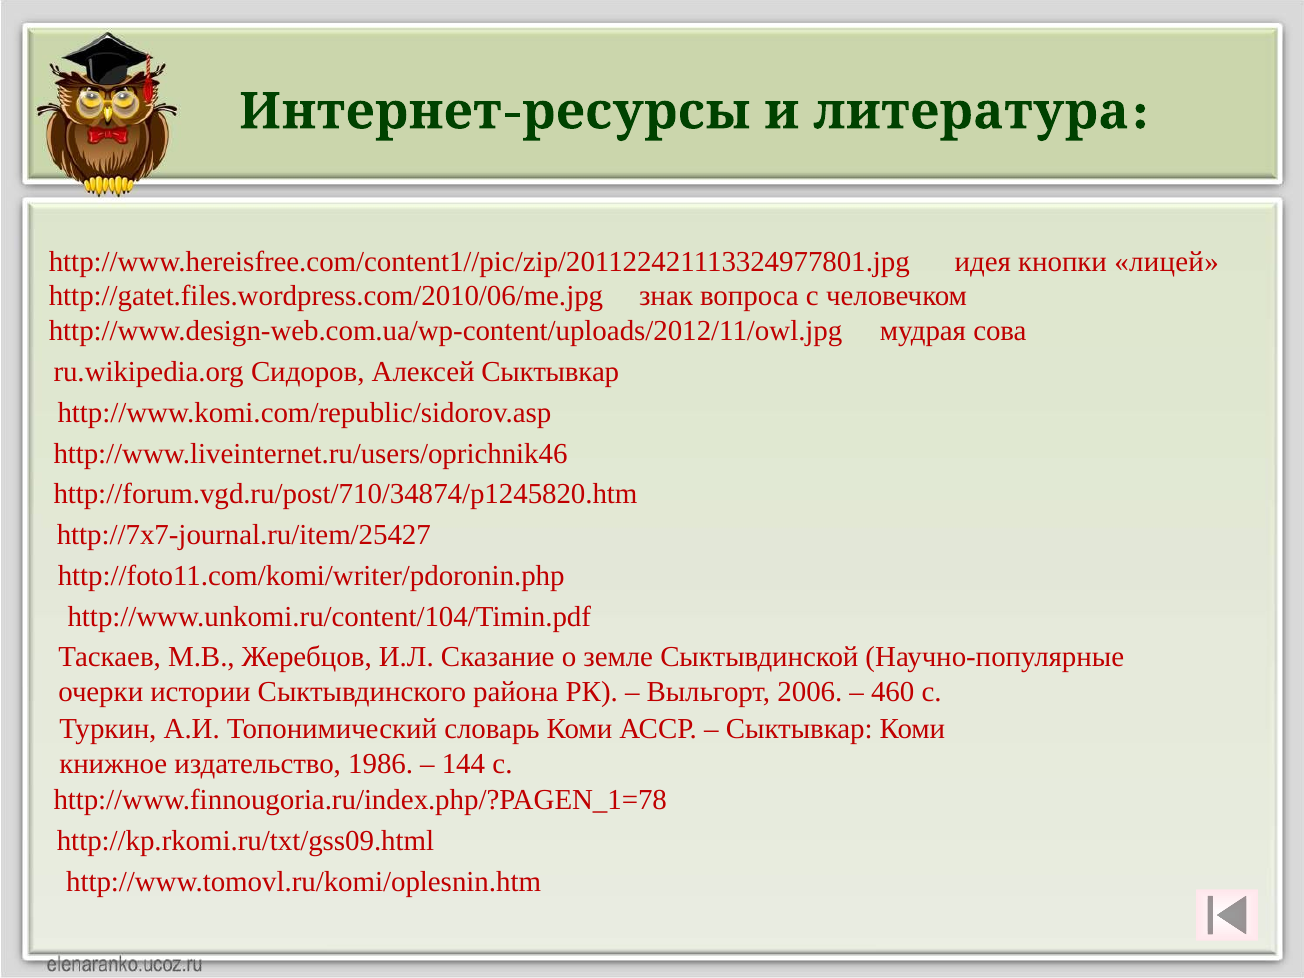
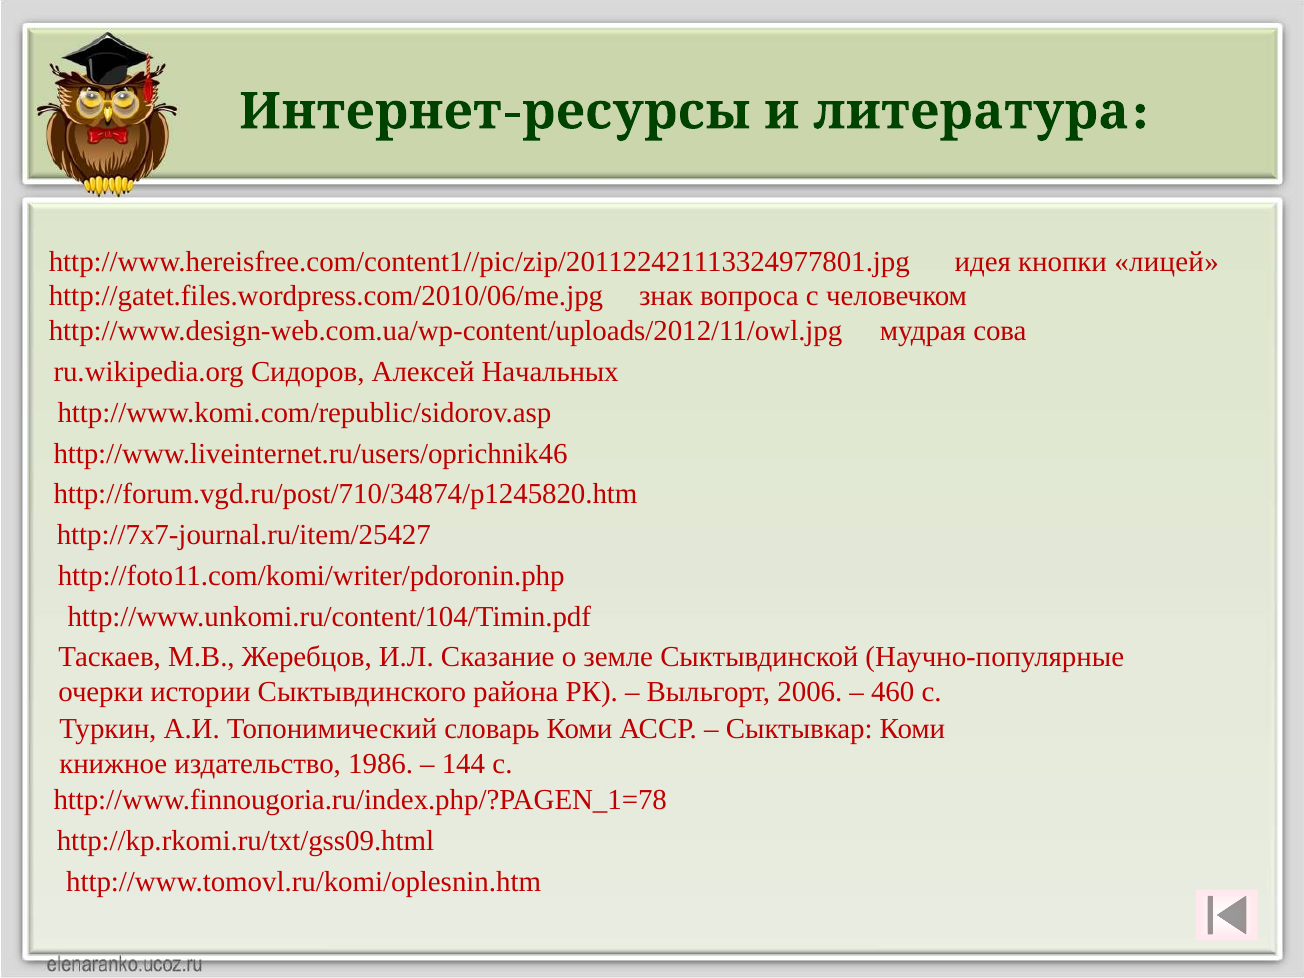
Алексей Сыктывкар: Сыктывкар -> Начальных
